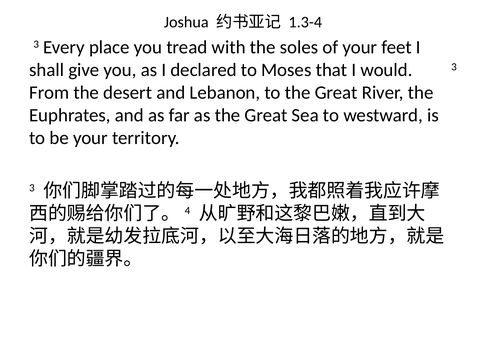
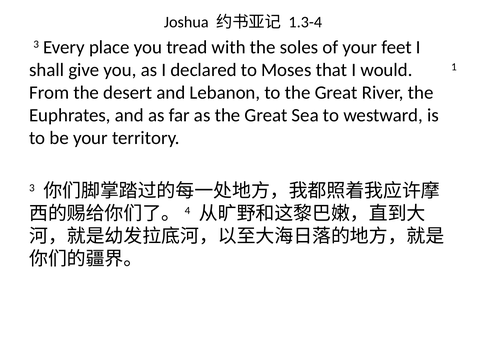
would 3: 3 -> 1
